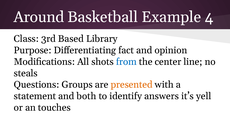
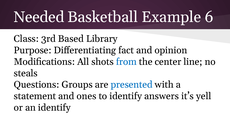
Around: Around -> Needed
4: 4 -> 6
presented colour: orange -> blue
both: both -> ones
an touches: touches -> identify
